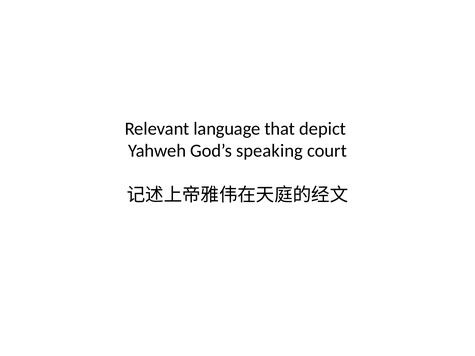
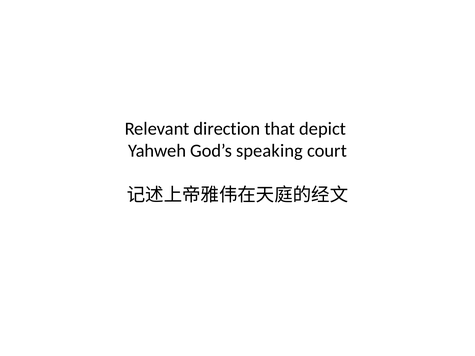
language: language -> direction
